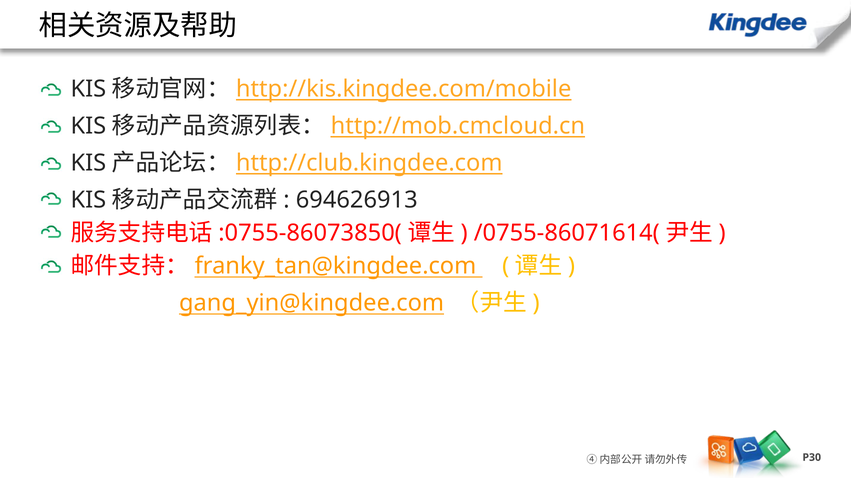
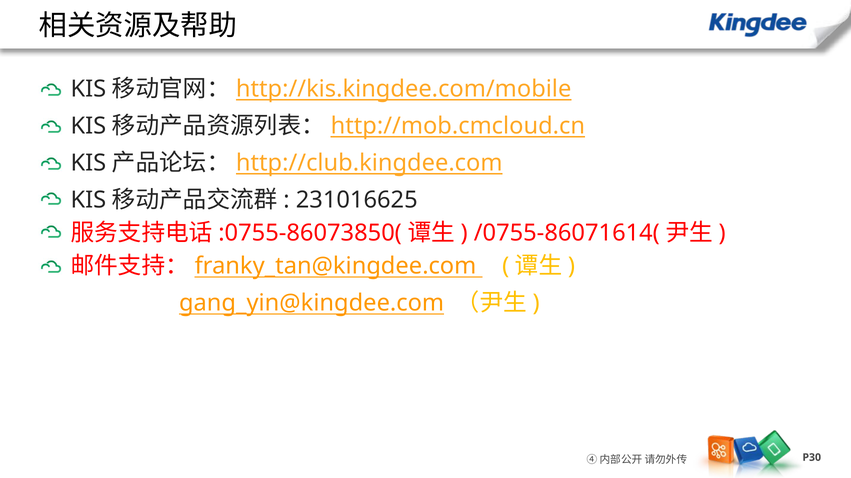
694626913: 694626913 -> 231016625
